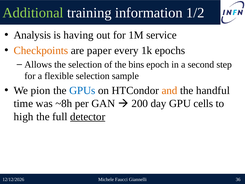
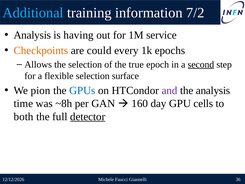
Additional colour: light green -> light blue
1/2: 1/2 -> 7/2
paper: paper -> could
bins: bins -> true
second underline: none -> present
sample: sample -> surface
and colour: orange -> purple
the handful: handful -> analysis
200: 200 -> 160
high: high -> both
